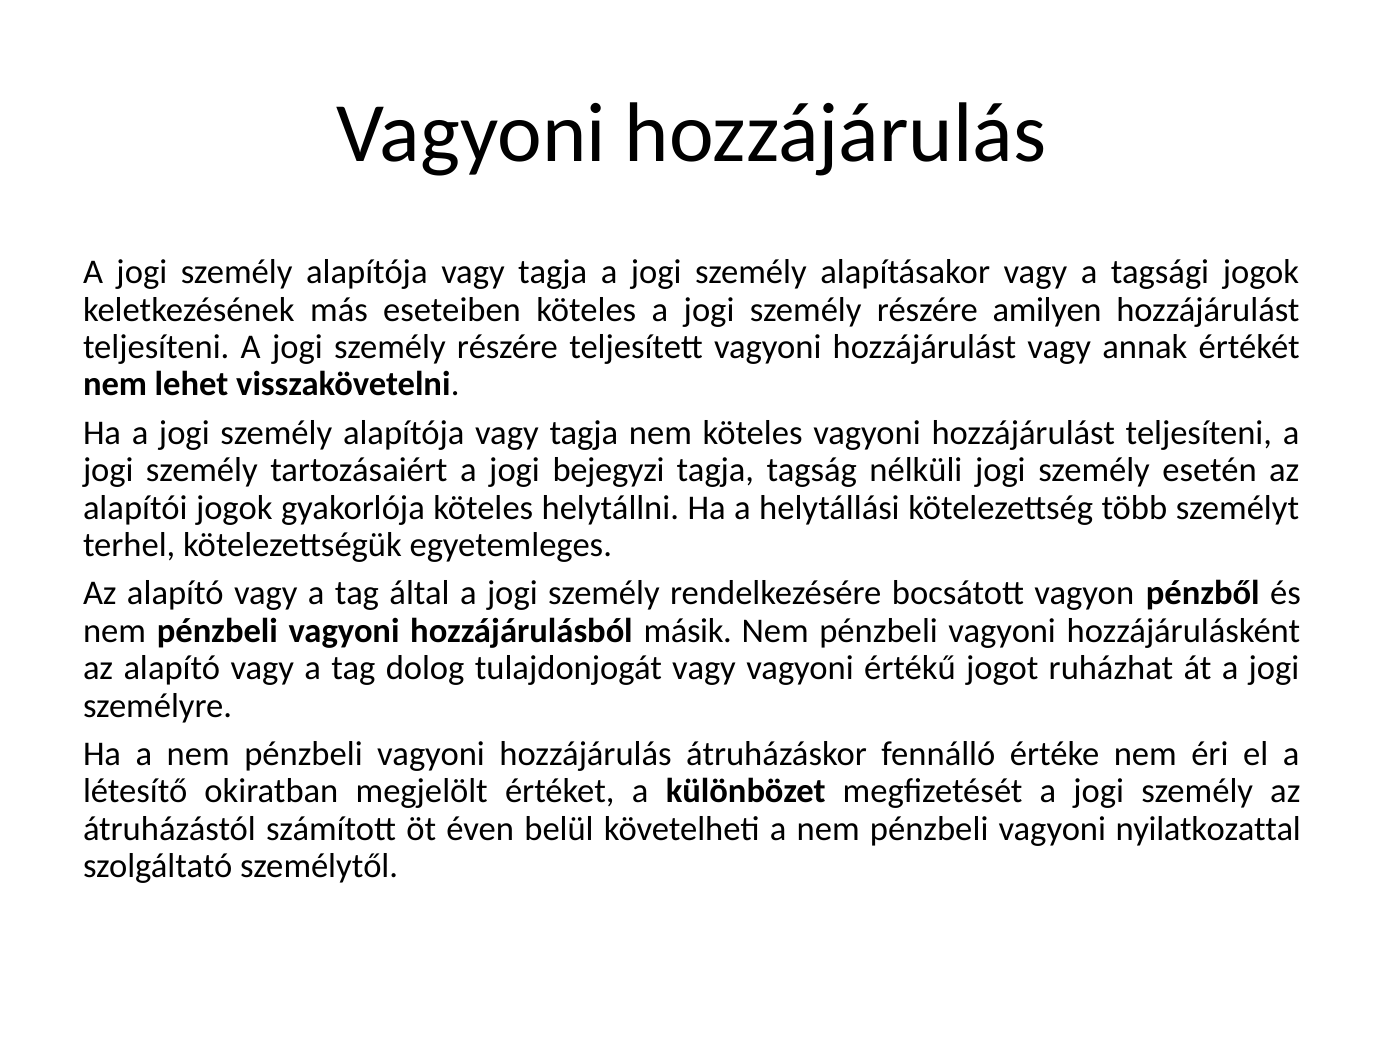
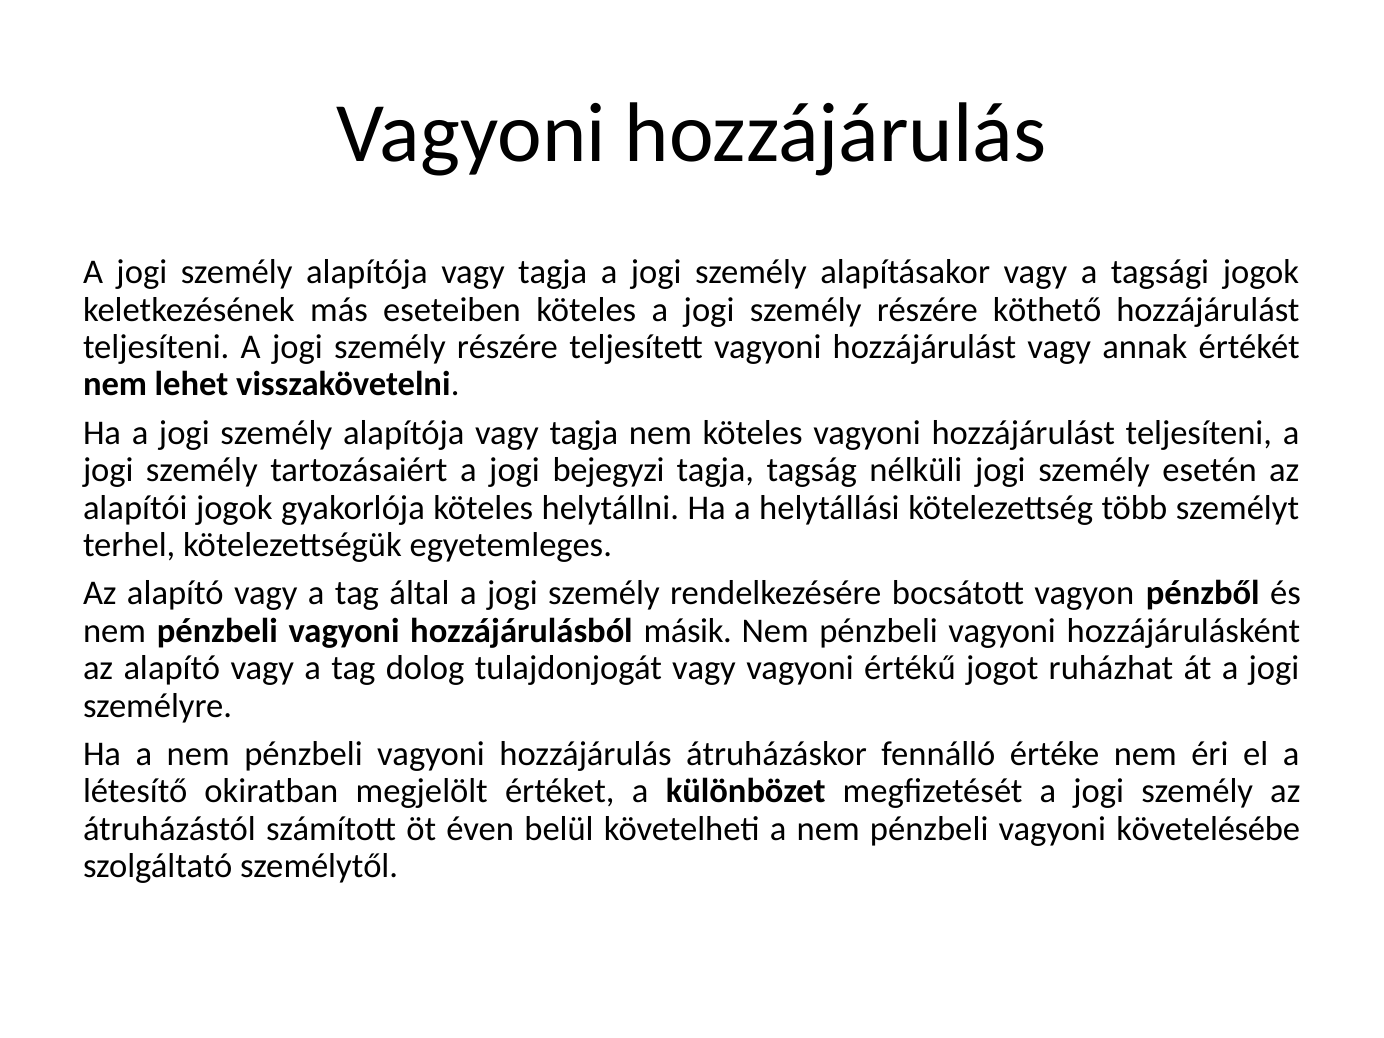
amilyen: amilyen -> köthető
nyilatkozattal: nyilatkozattal -> követelésébe
